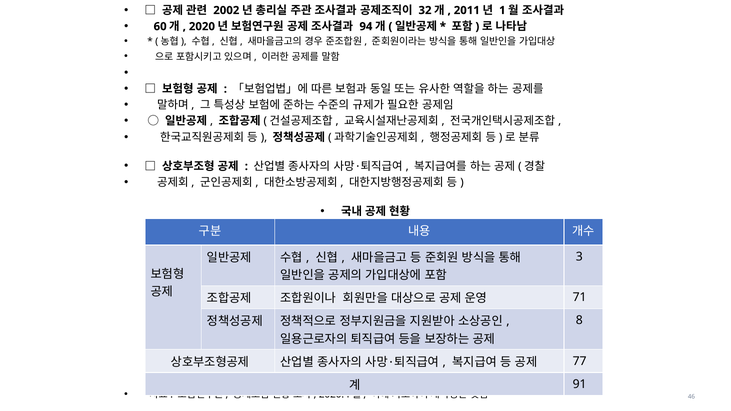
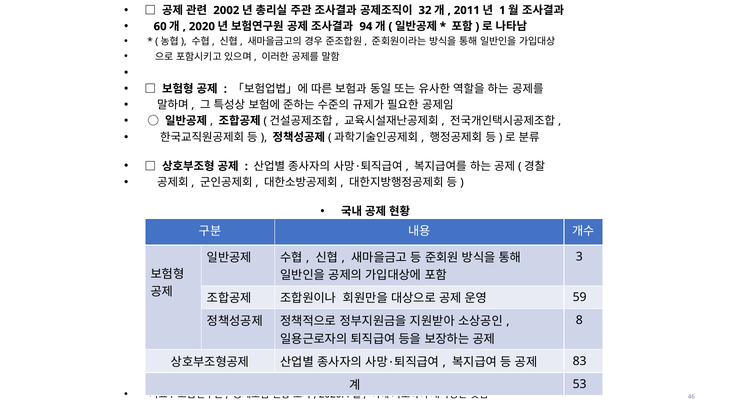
71: 71 -> 59
77: 77 -> 83
91: 91 -> 53
